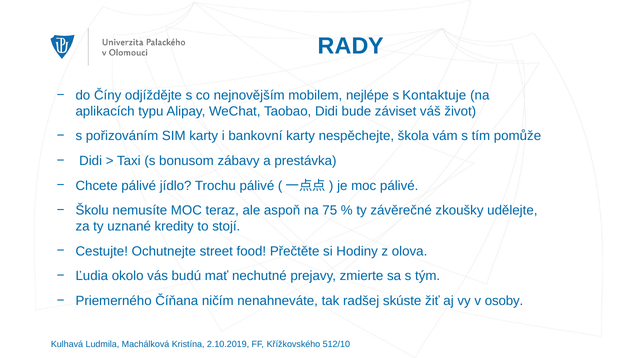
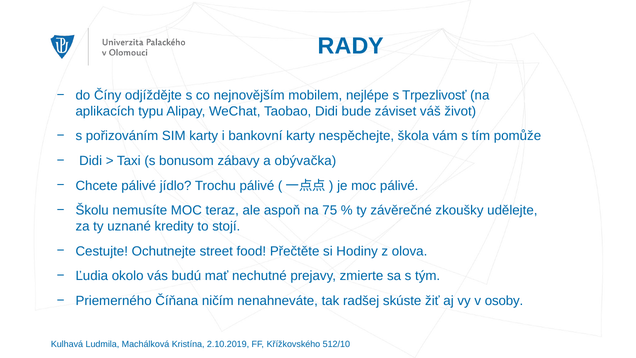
Kontaktuje: Kontaktuje -> Trpezlivosť
prestávka: prestávka -> obývačka
